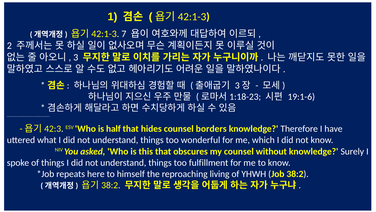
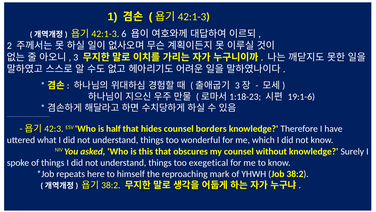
7: 7 -> 6
fulfillment: fulfillment -> exegetical
living: living -> mark
